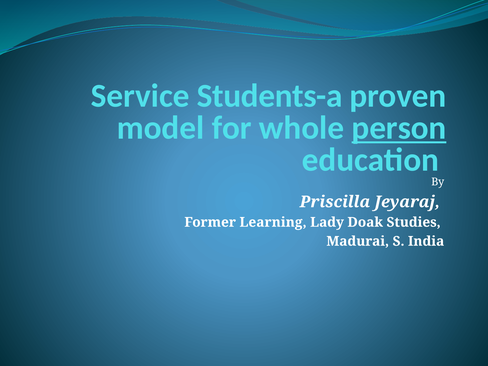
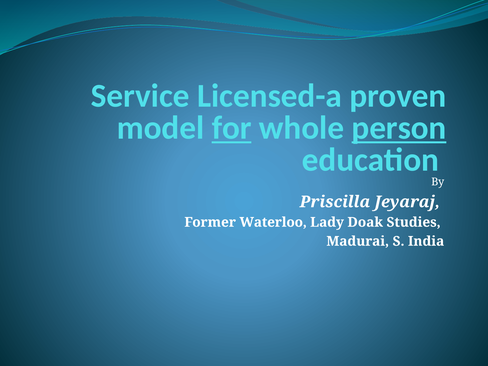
Students-a: Students-a -> Licensed-a
for underline: none -> present
Learning: Learning -> Waterloo
